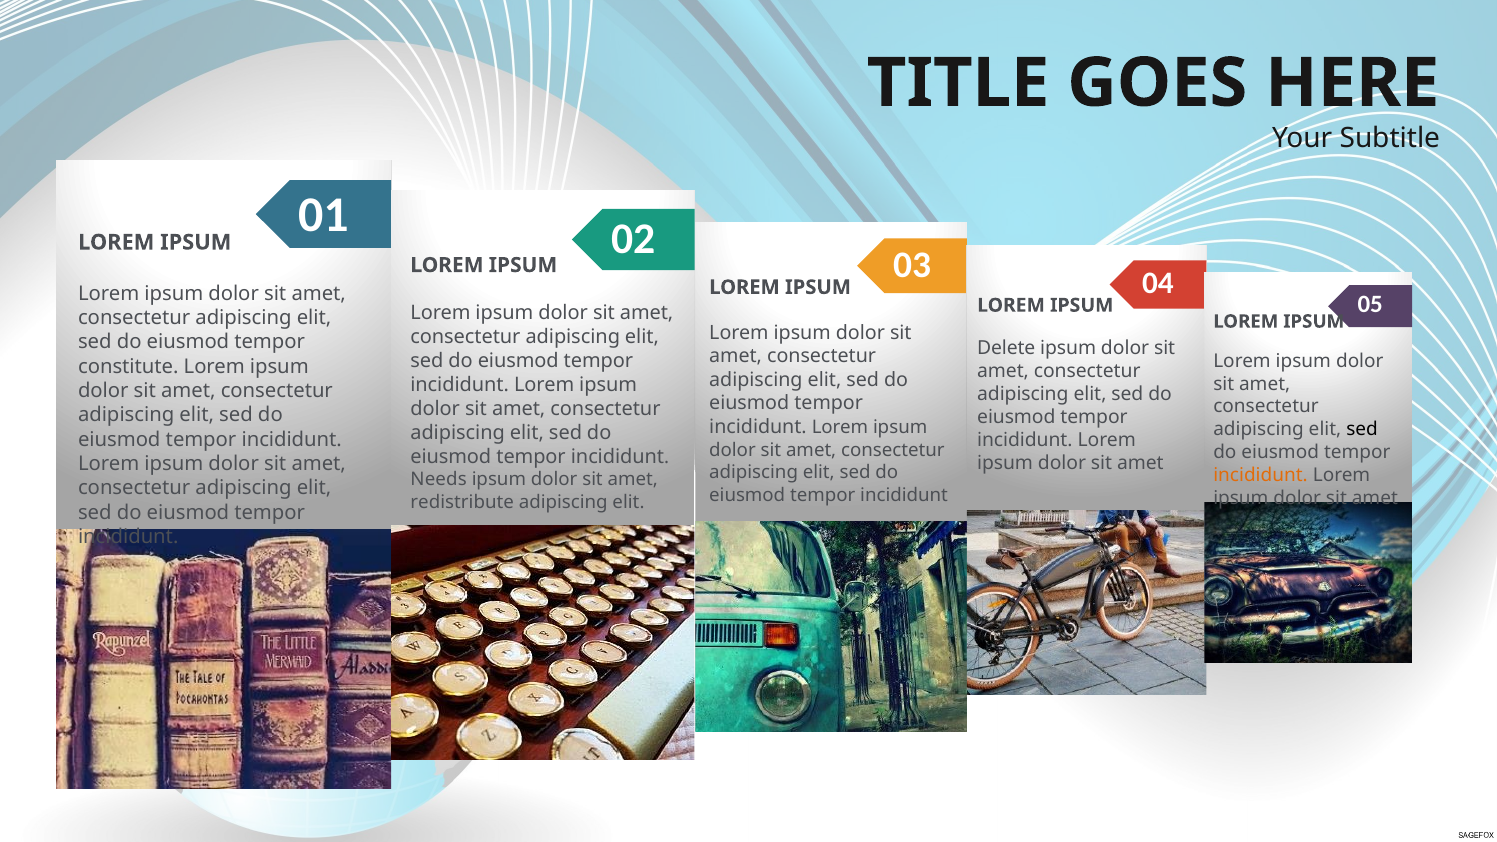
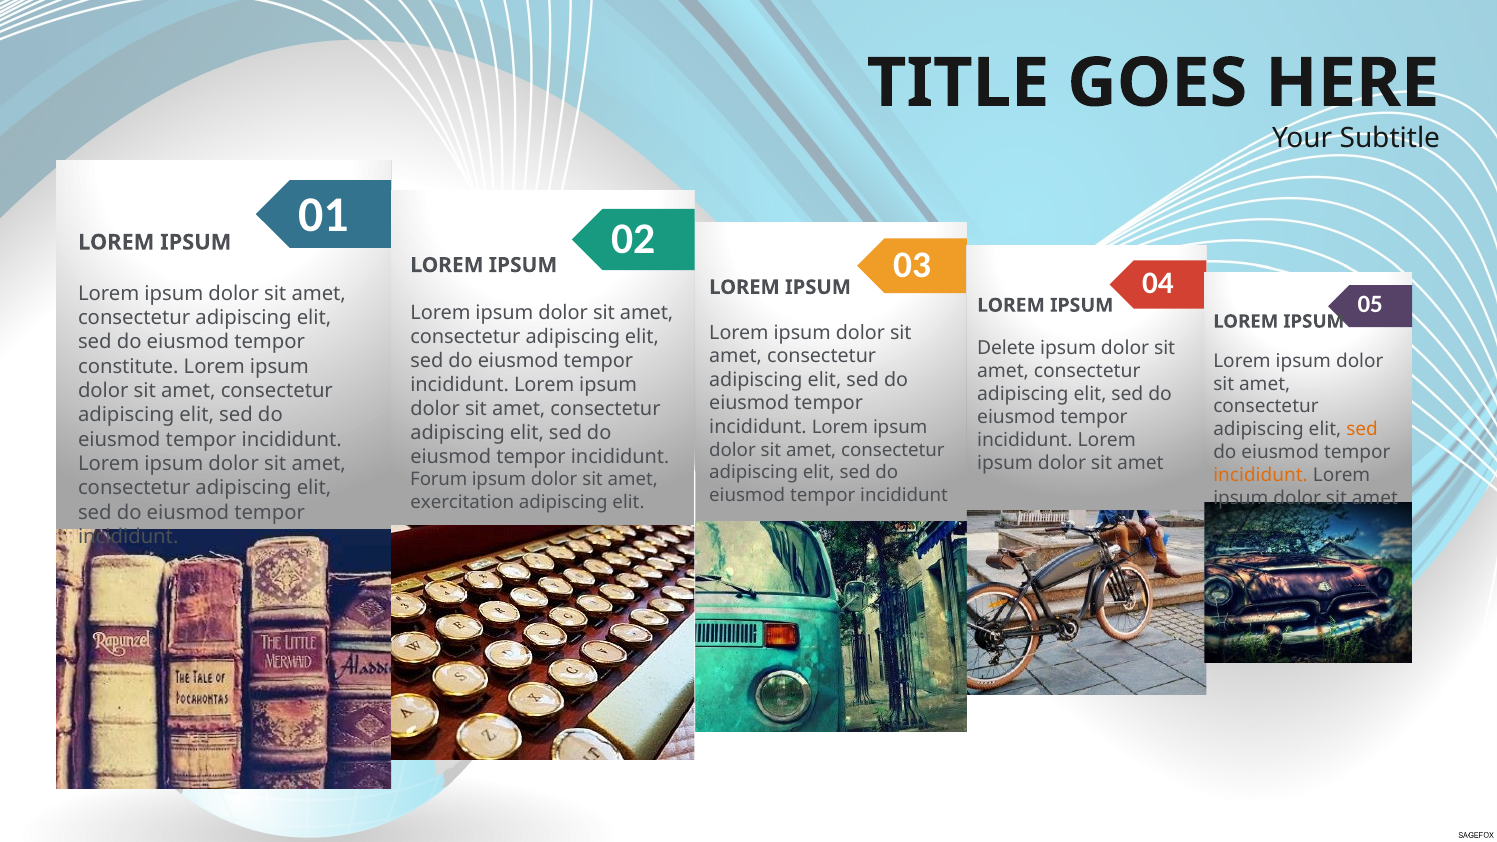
sed at (1362, 429) colour: black -> orange
Needs: Needs -> Forum
redistribute: redistribute -> exercitation
